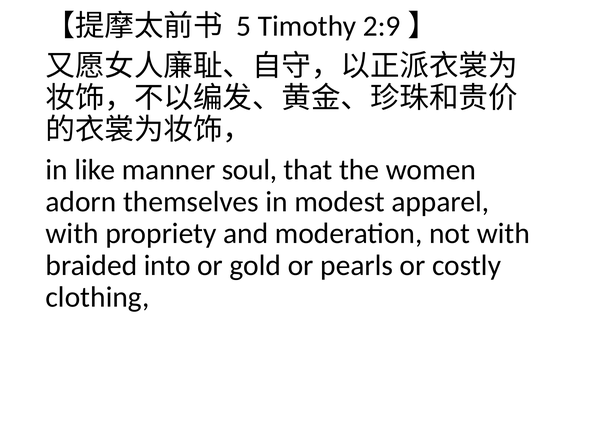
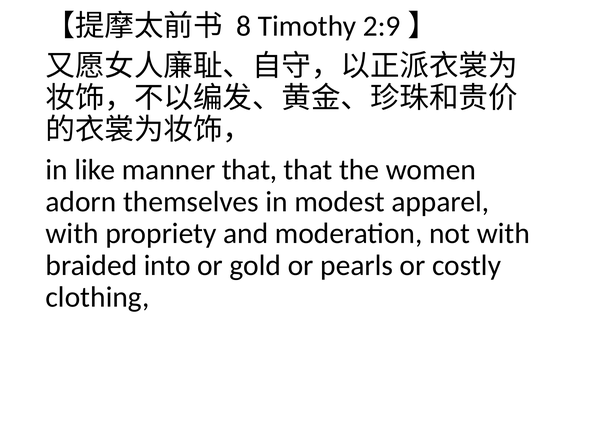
5: 5 -> 8
manner soul: soul -> that
